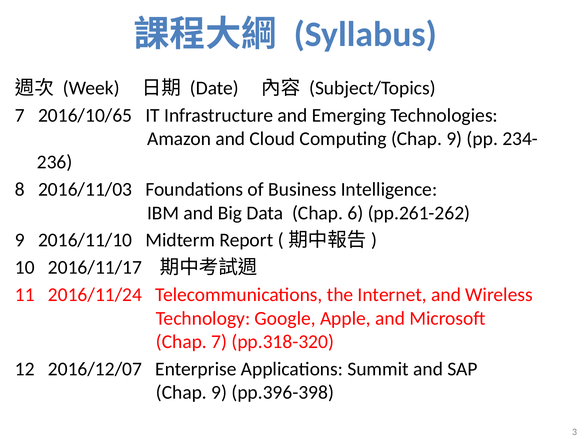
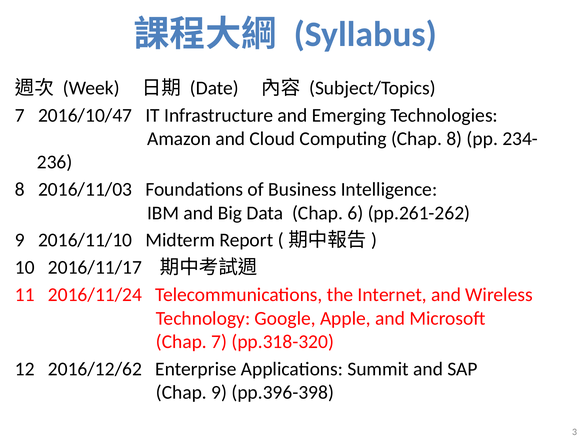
2016/10/65: 2016/10/65 -> 2016/10/47
Computing Chap 9: 9 -> 8
2016/12/07: 2016/12/07 -> 2016/12/62
